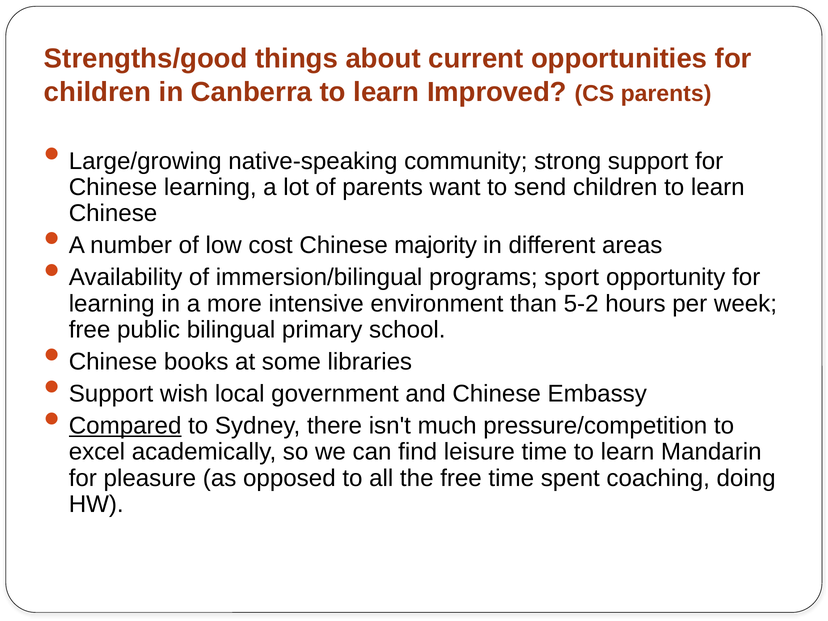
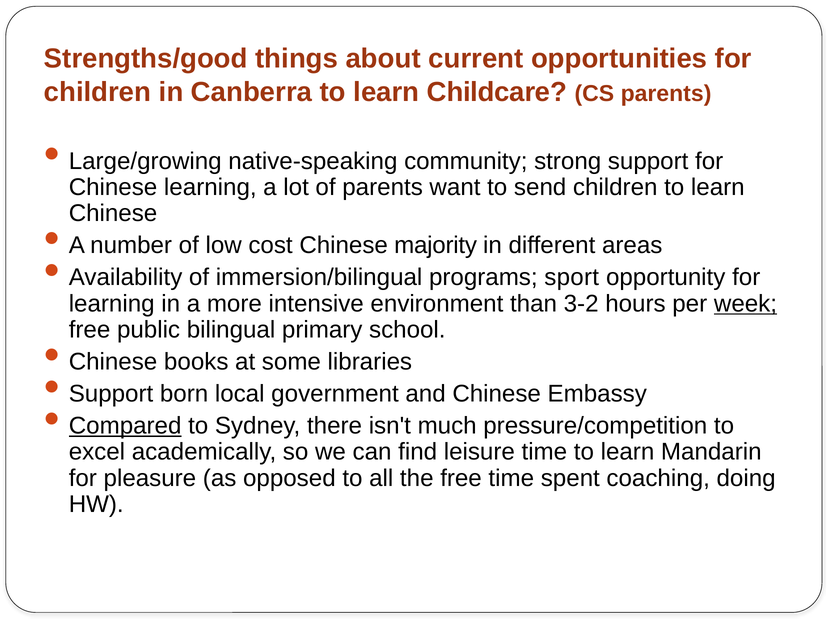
Improved: Improved -> Childcare
5-2: 5-2 -> 3-2
week underline: none -> present
wish: wish -> born
